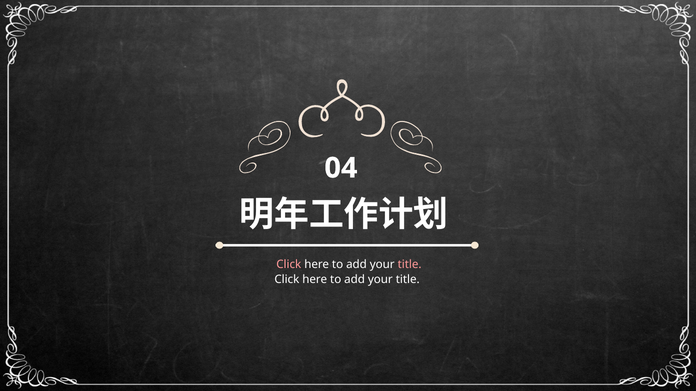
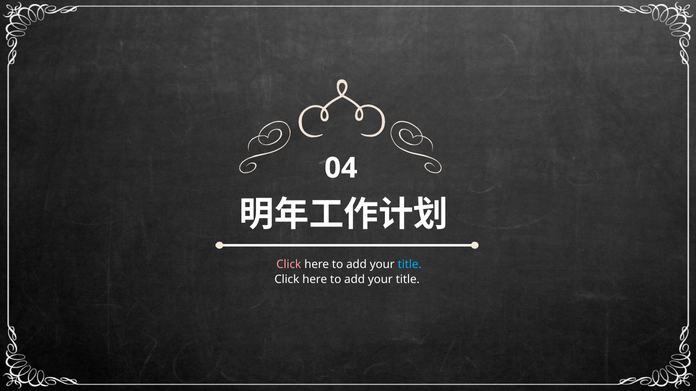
title at (410, 265) colour: pink -> light blue
